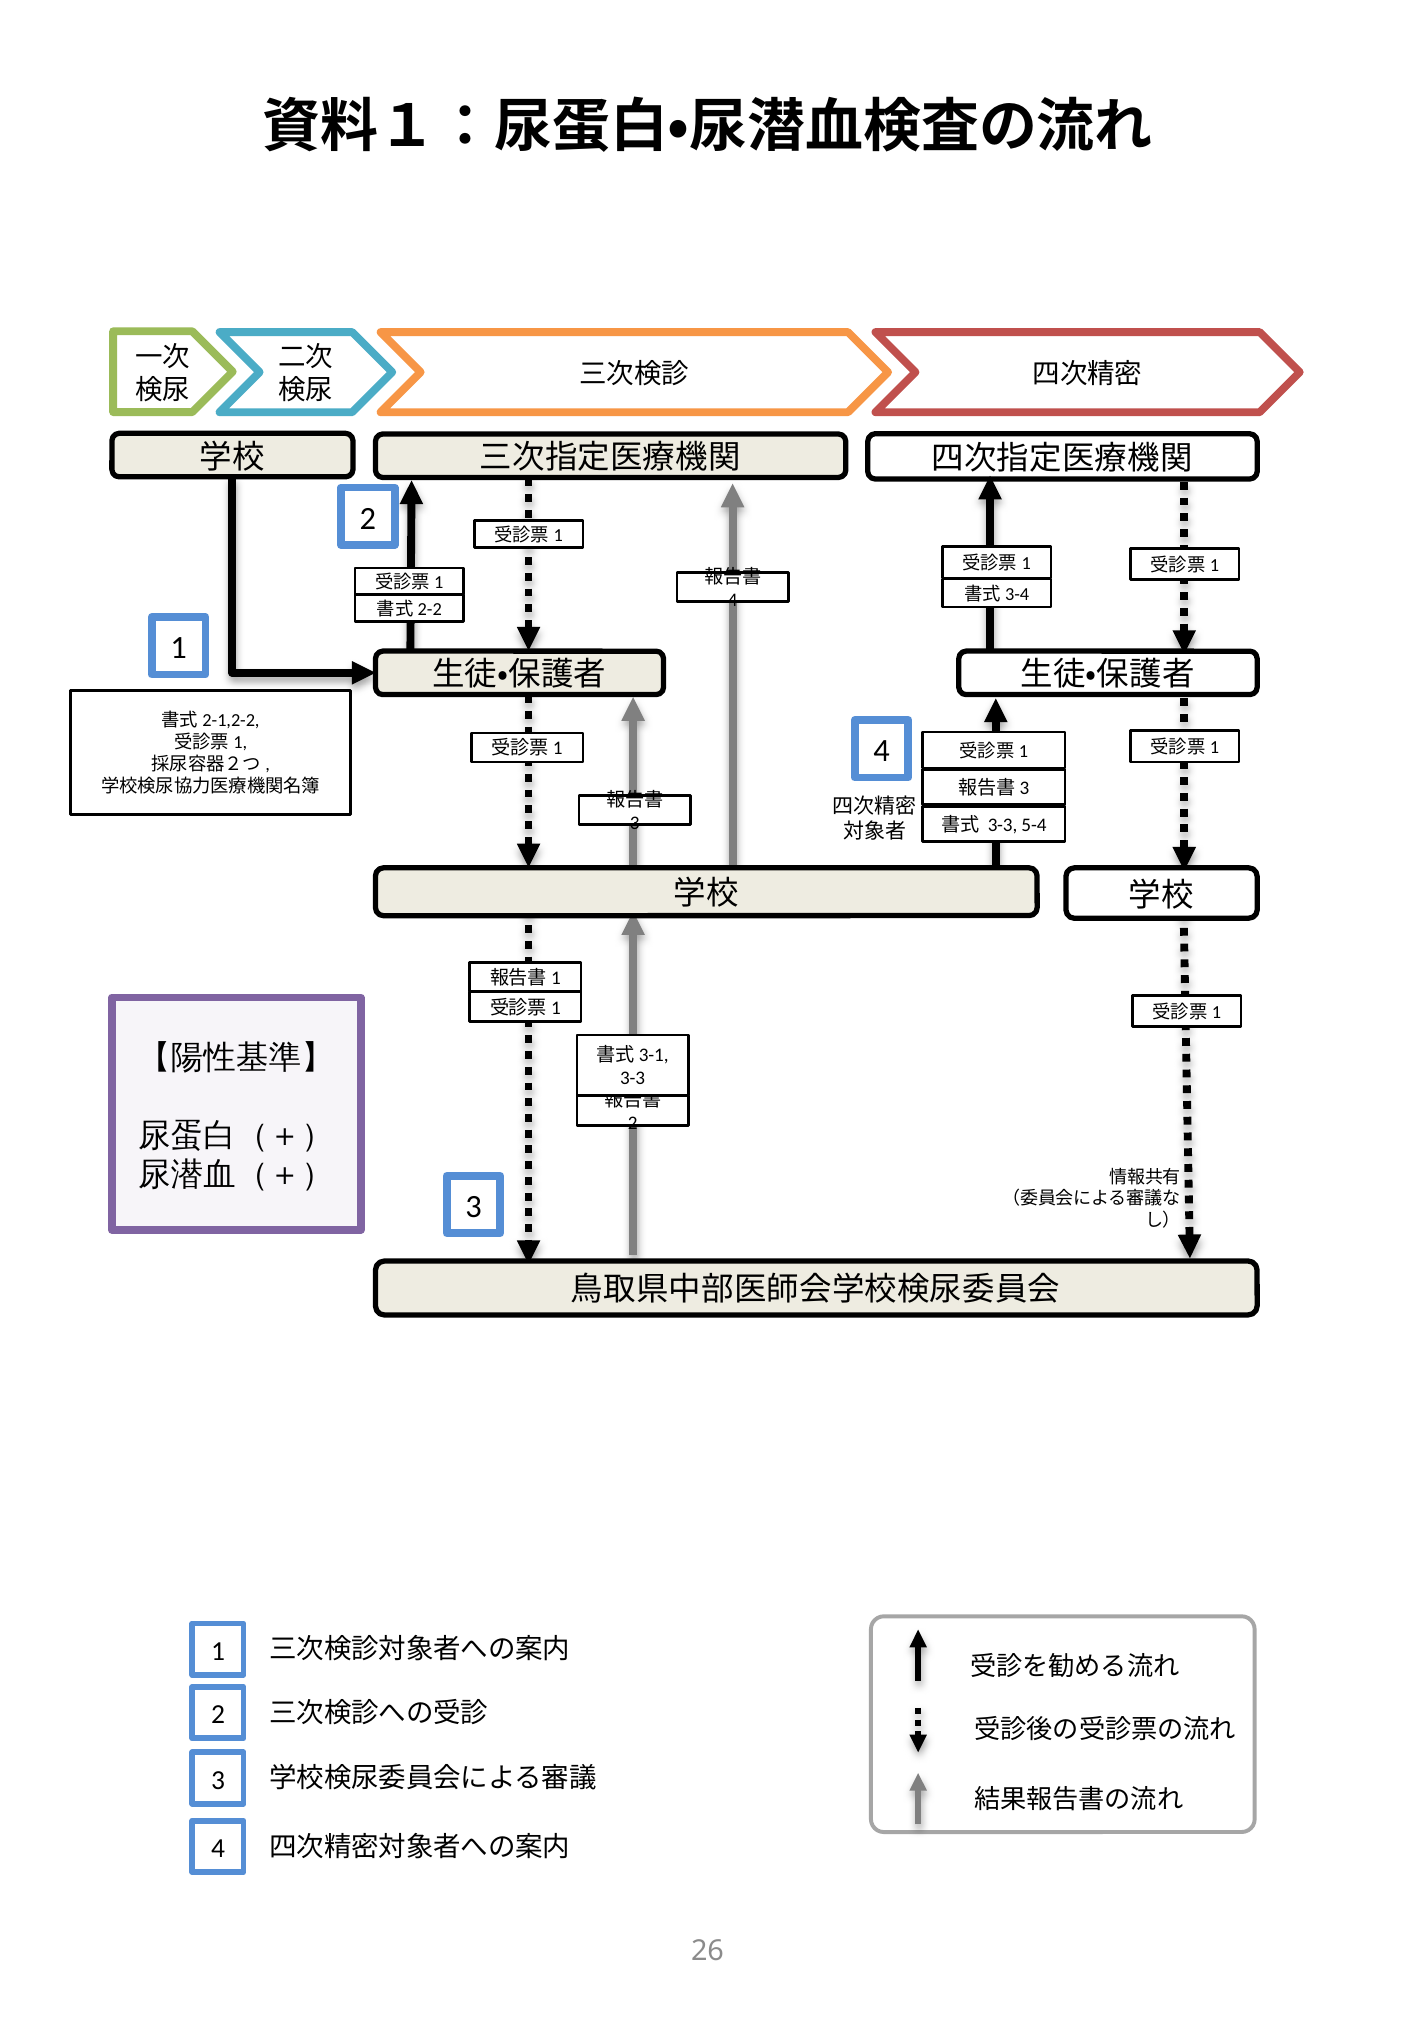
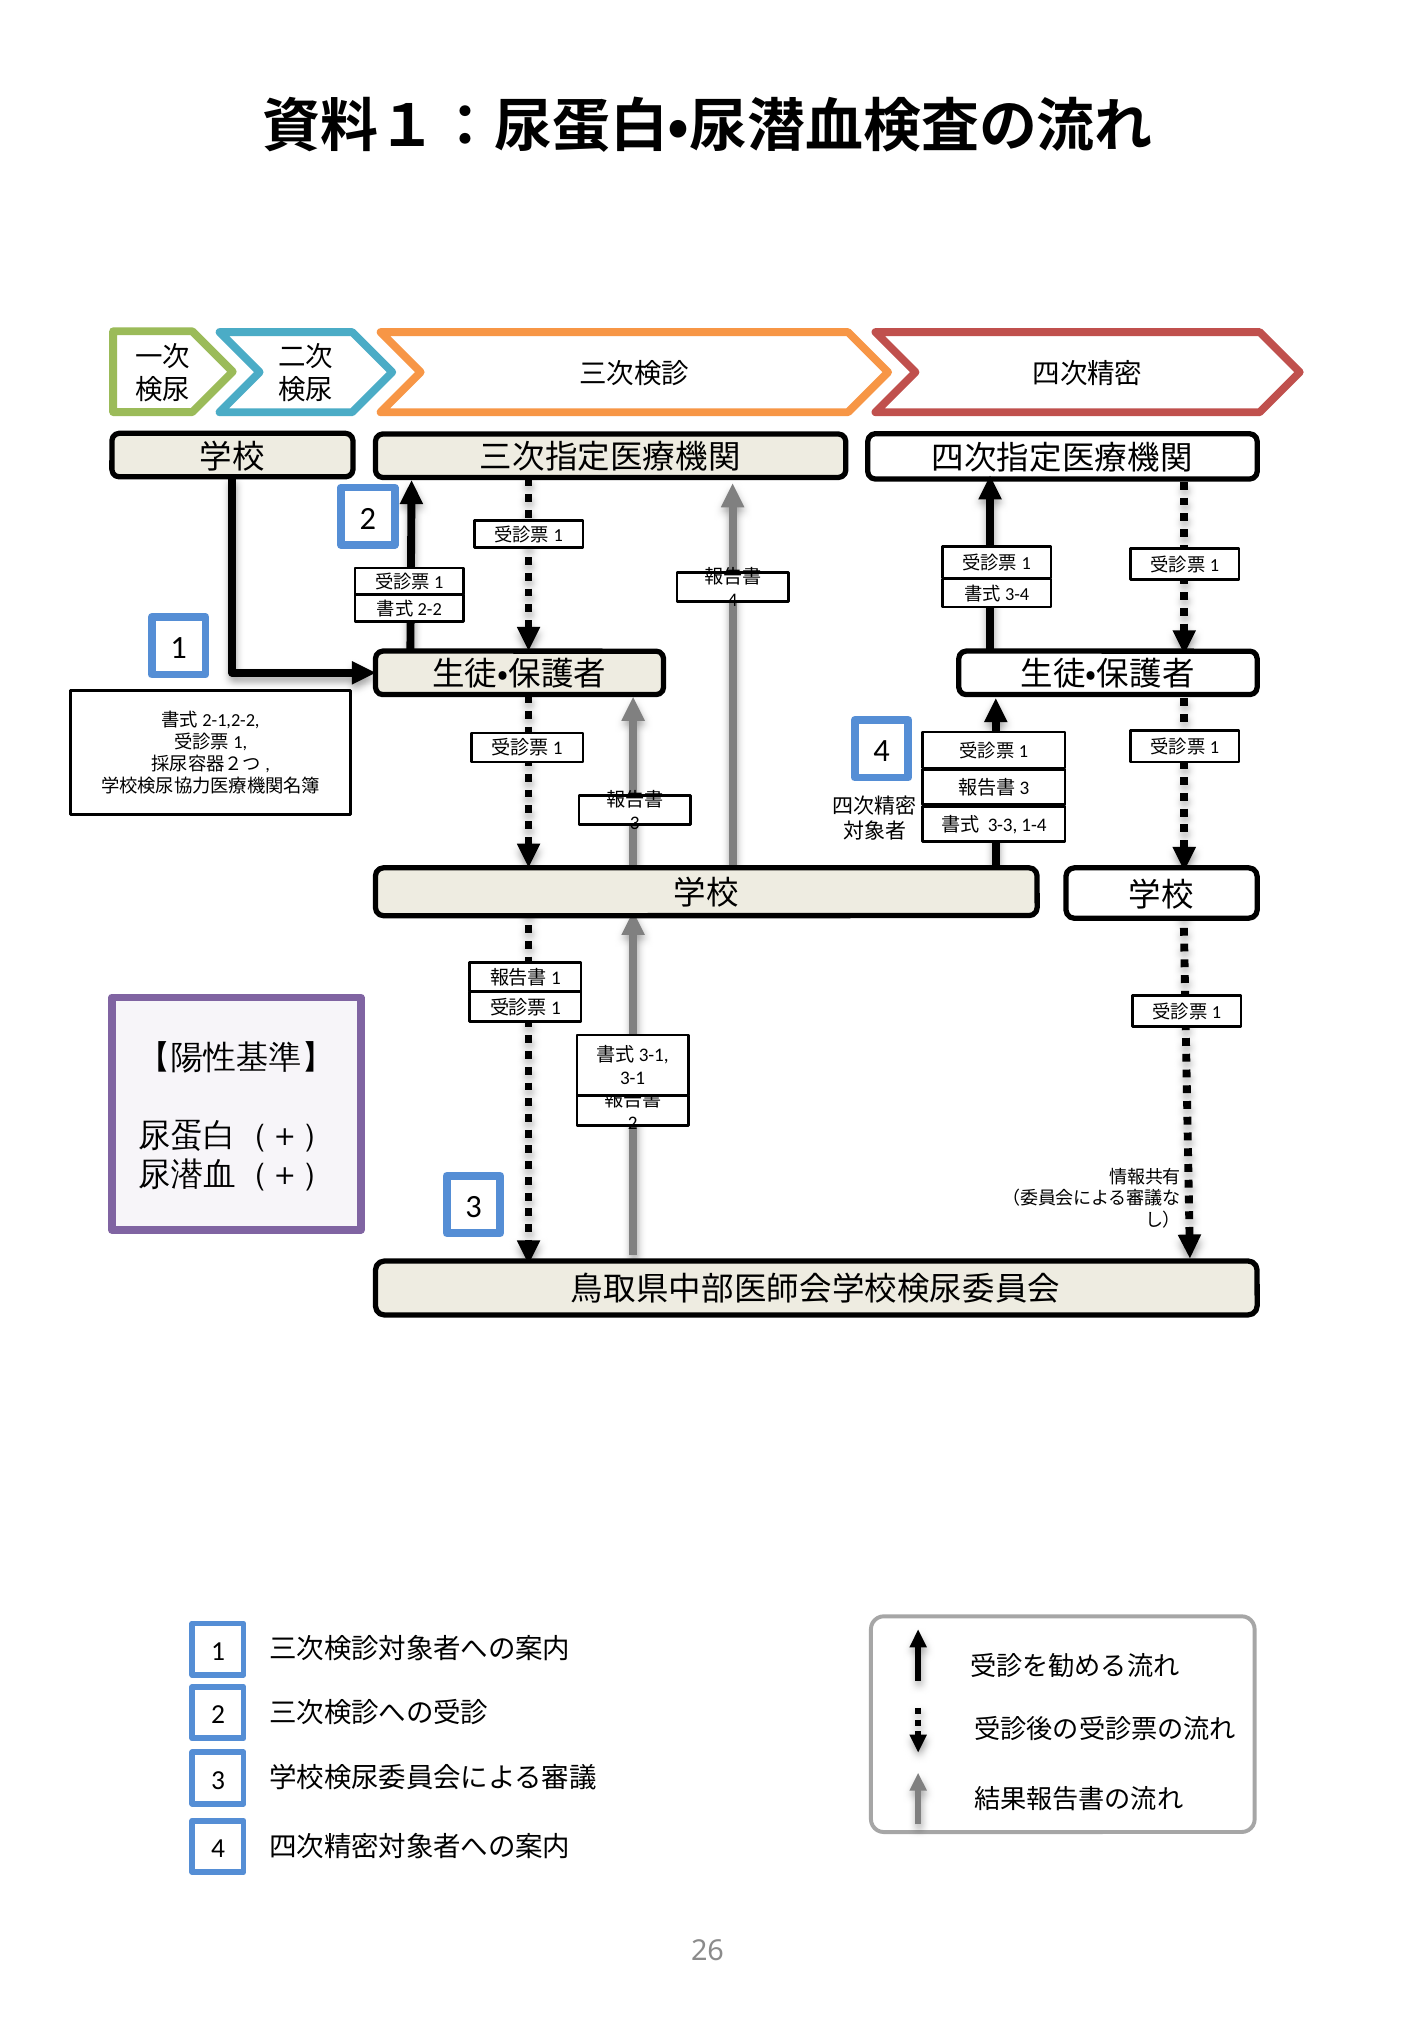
5-4: 5-4 -> 1-4
3-3 at (633, 1078): 3-3 -> 3-1
